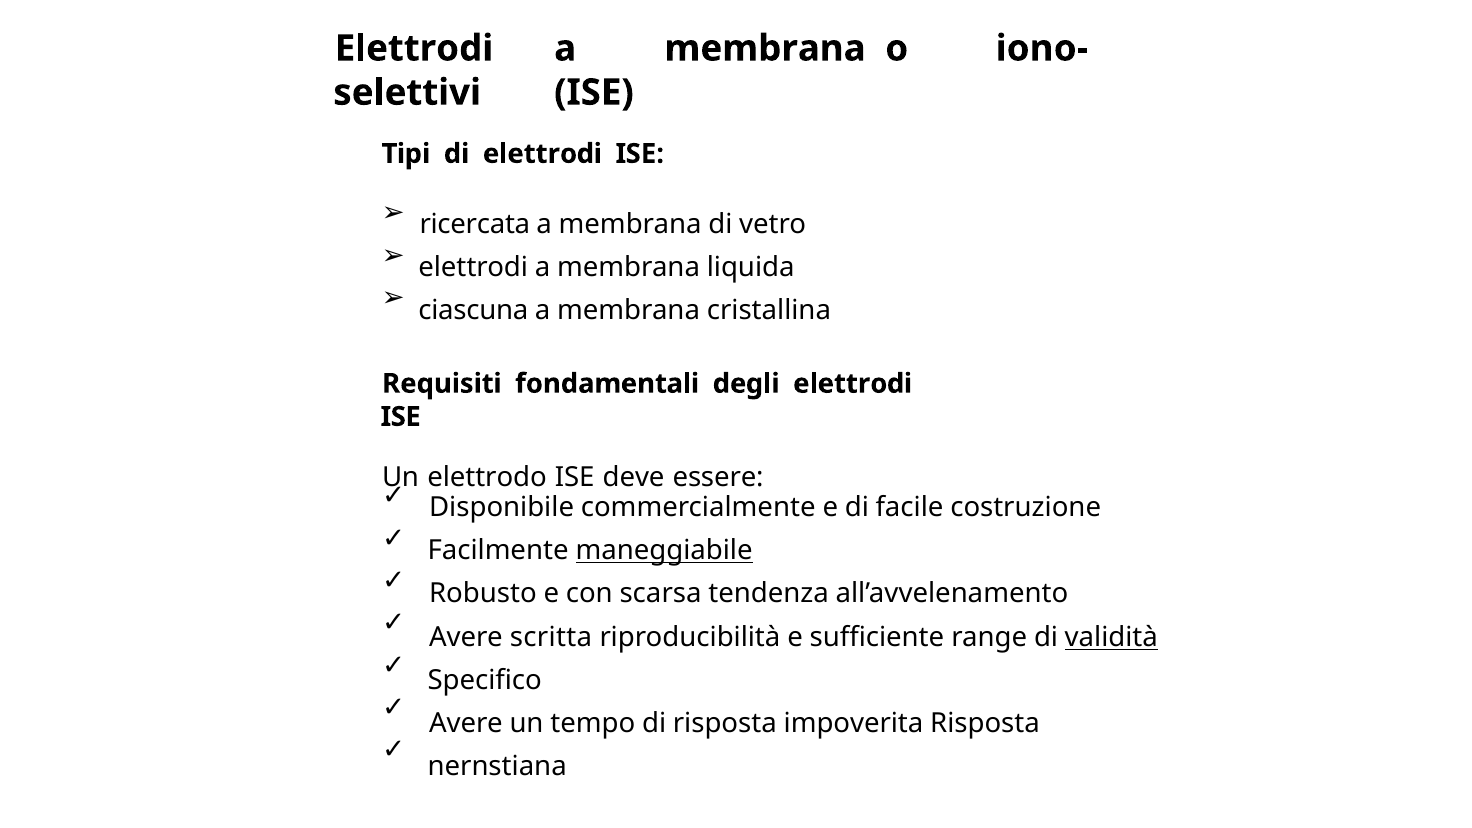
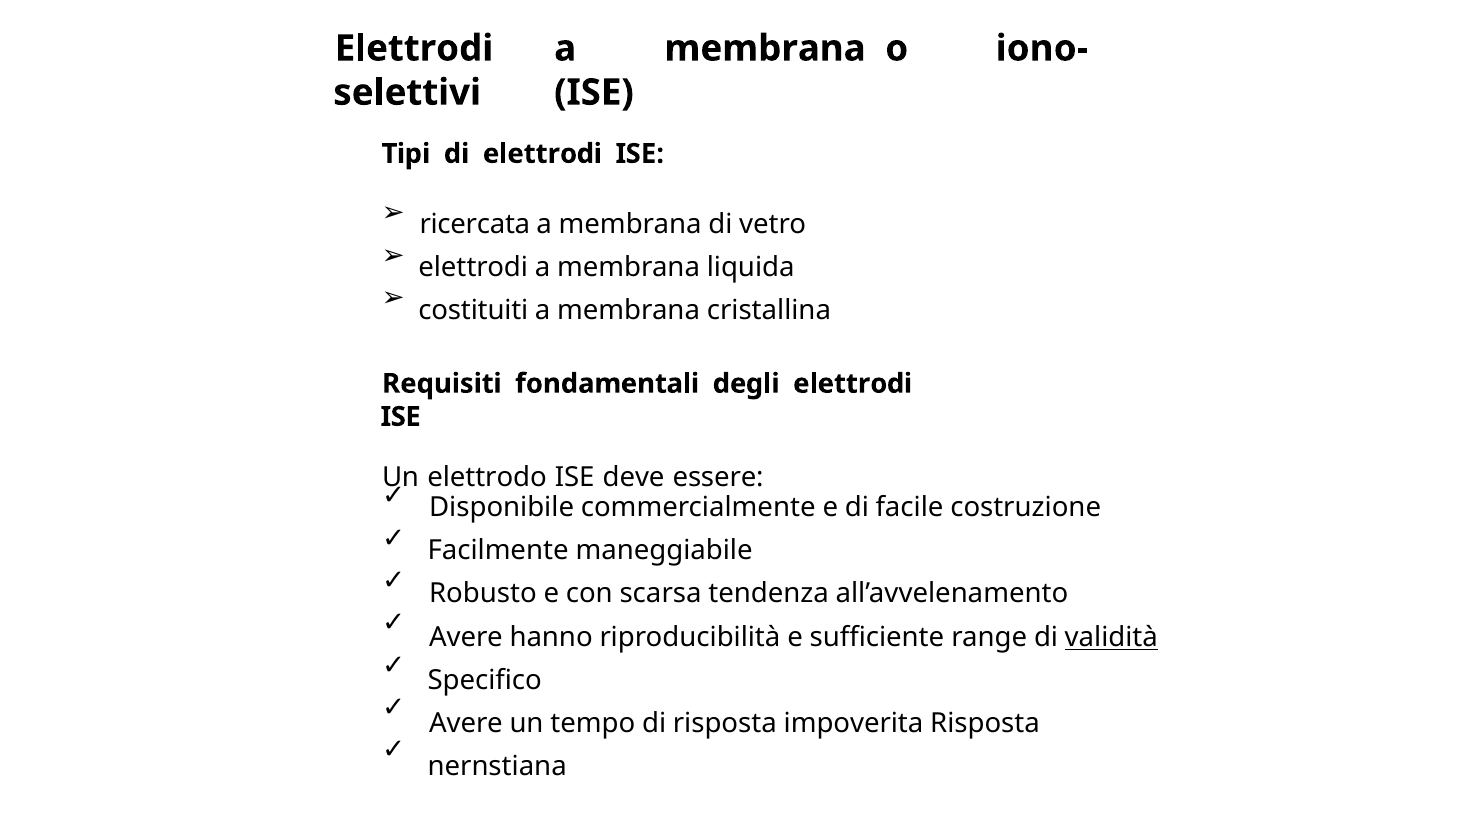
ciascuna: ciascuna -> costituiti
maneggiabile underline: present -> none
scritta: scritta -> hanno
